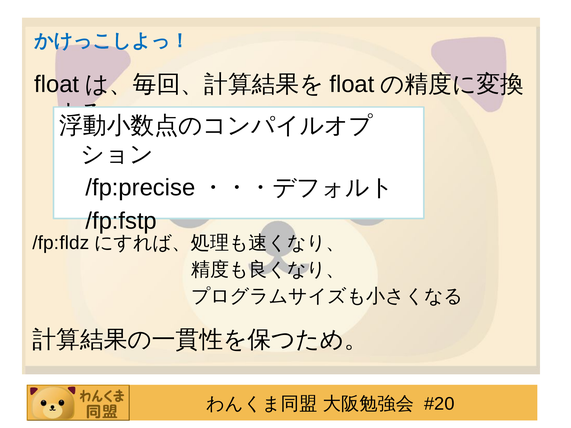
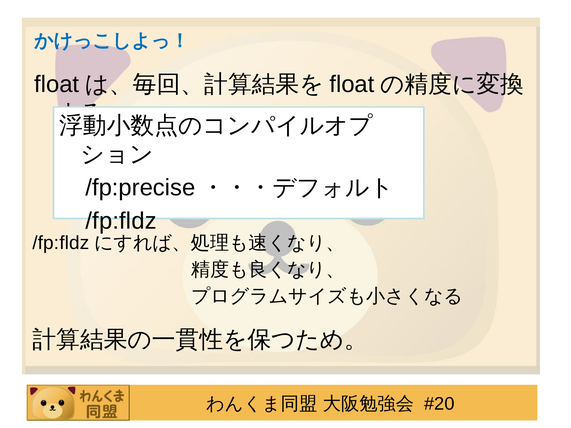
/fp:fstp at (121, 221): /fp:fstp -> /fp:fldz
